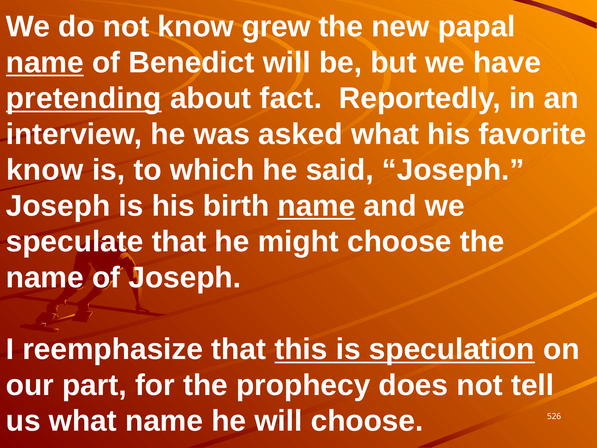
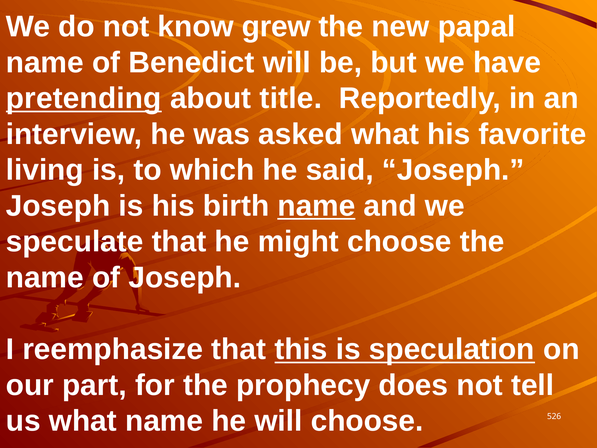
name at (45, 63) underline: present -> none
fact: fact -> title
know at (45, 170): know -> living
